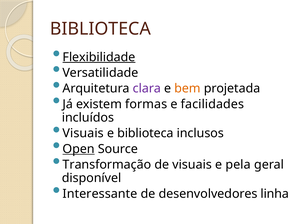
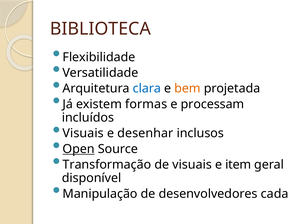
Flexibilidade underline: present -> none
clara colour: purple -> blue
facilidades: facilidades -> processam
e biblioteca: biblioteca -> desenhar
pela: pela -> item
Interessante: Interessante -> Manipulação
linha: linha -> cada
